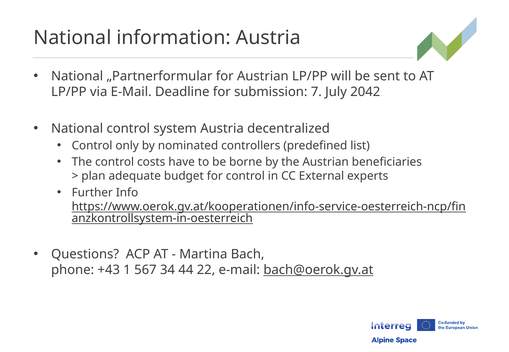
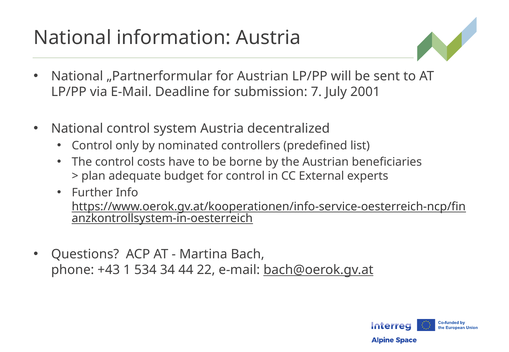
2042: 2042 -> 2001
567: 567 -> 534
